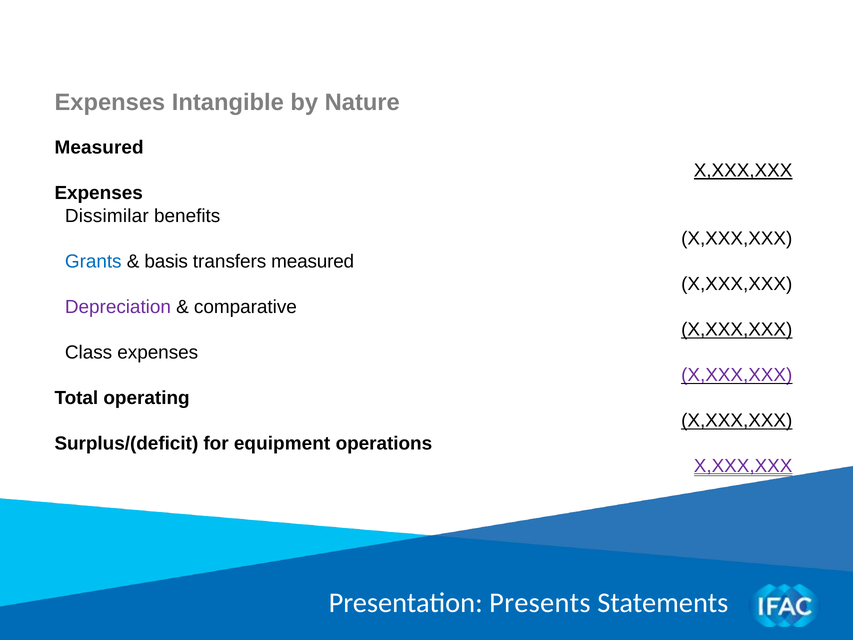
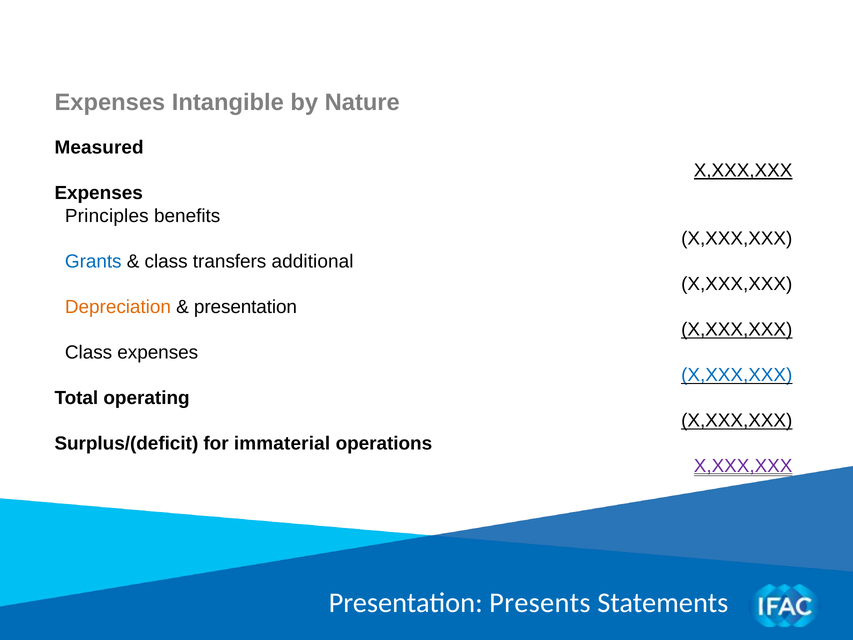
Dissimilar: Dissimilar -> Principles
basis at (166, 261): basis -> class
transfers measured: measured -> additional
Depreciation colour: purple -> orange
comparative at (245, 307): comparative -> presentation
X,XXX,XXX at (737, 375) colour: purple -> blue
equipment: equipment -> immaterial
